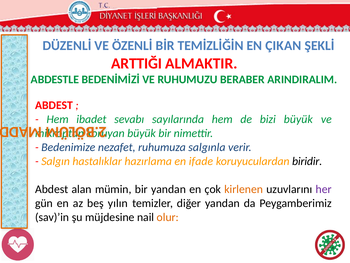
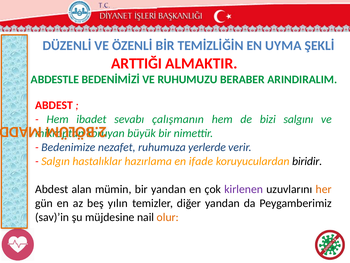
ÇIKAN: ÇIKAN -> UYMA
sayılarında: sayılarında -> çalışmanın
bizi büyük: büyük -> salgını
salgınla: salgınla -> yerlerde
kirlenen colour: orange -> purple
her colour: purple -> orange
